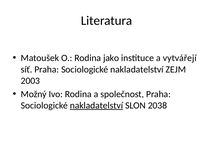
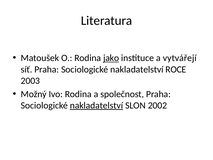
jako underline: none -> present
ZEJM: ZEJM -> ROCE
2038: 2038 -> 2002
